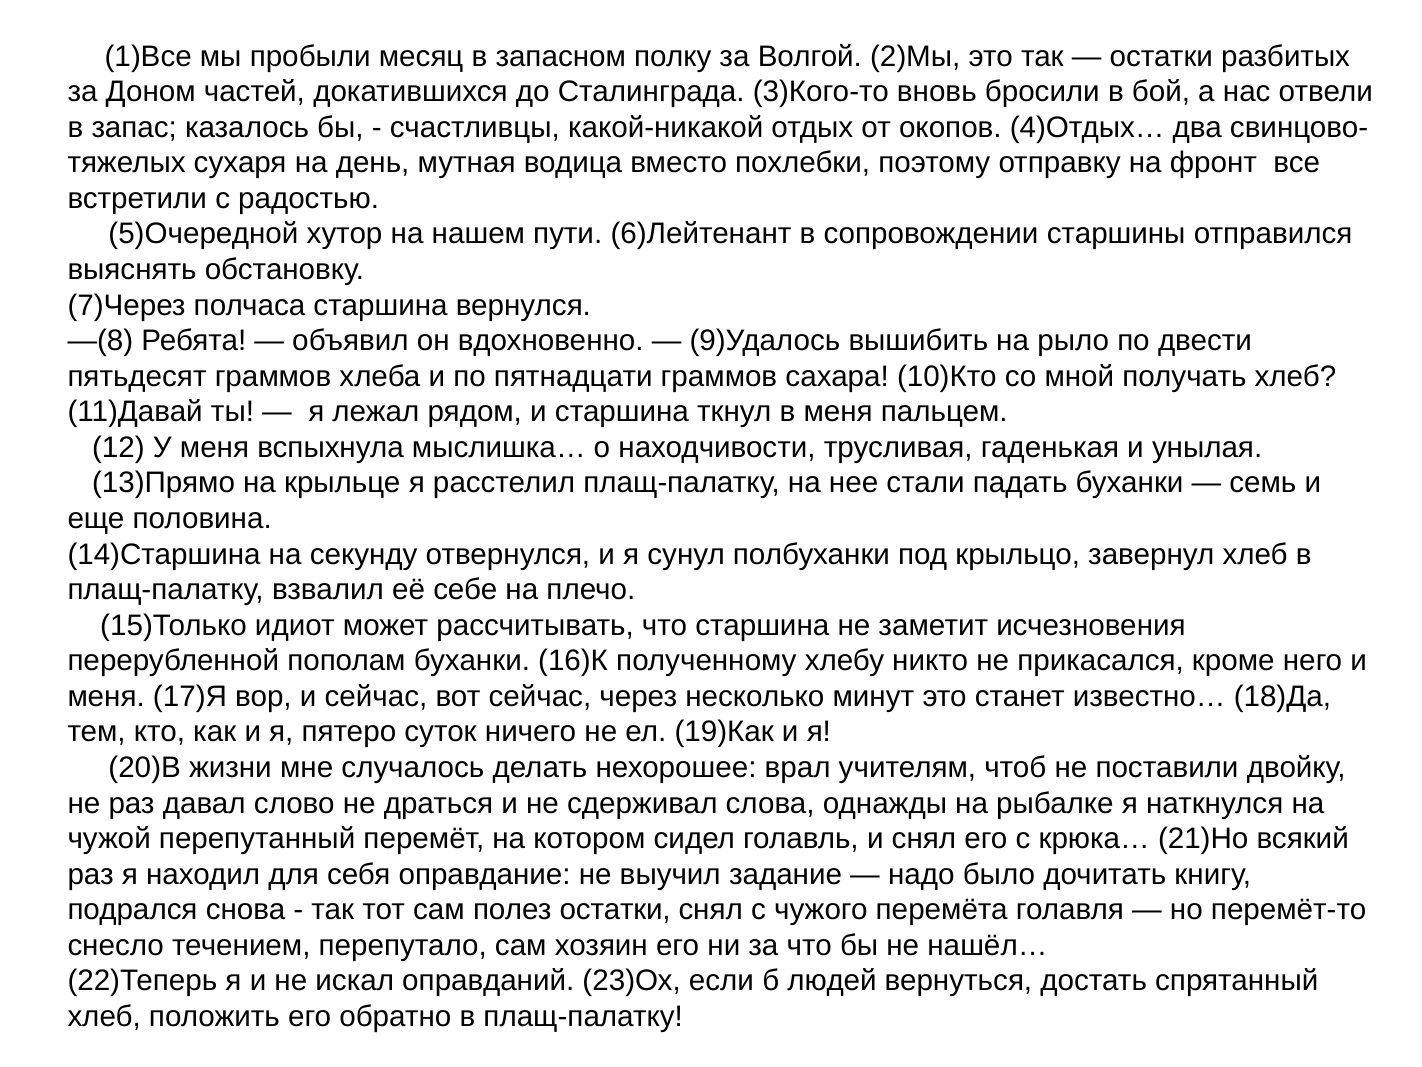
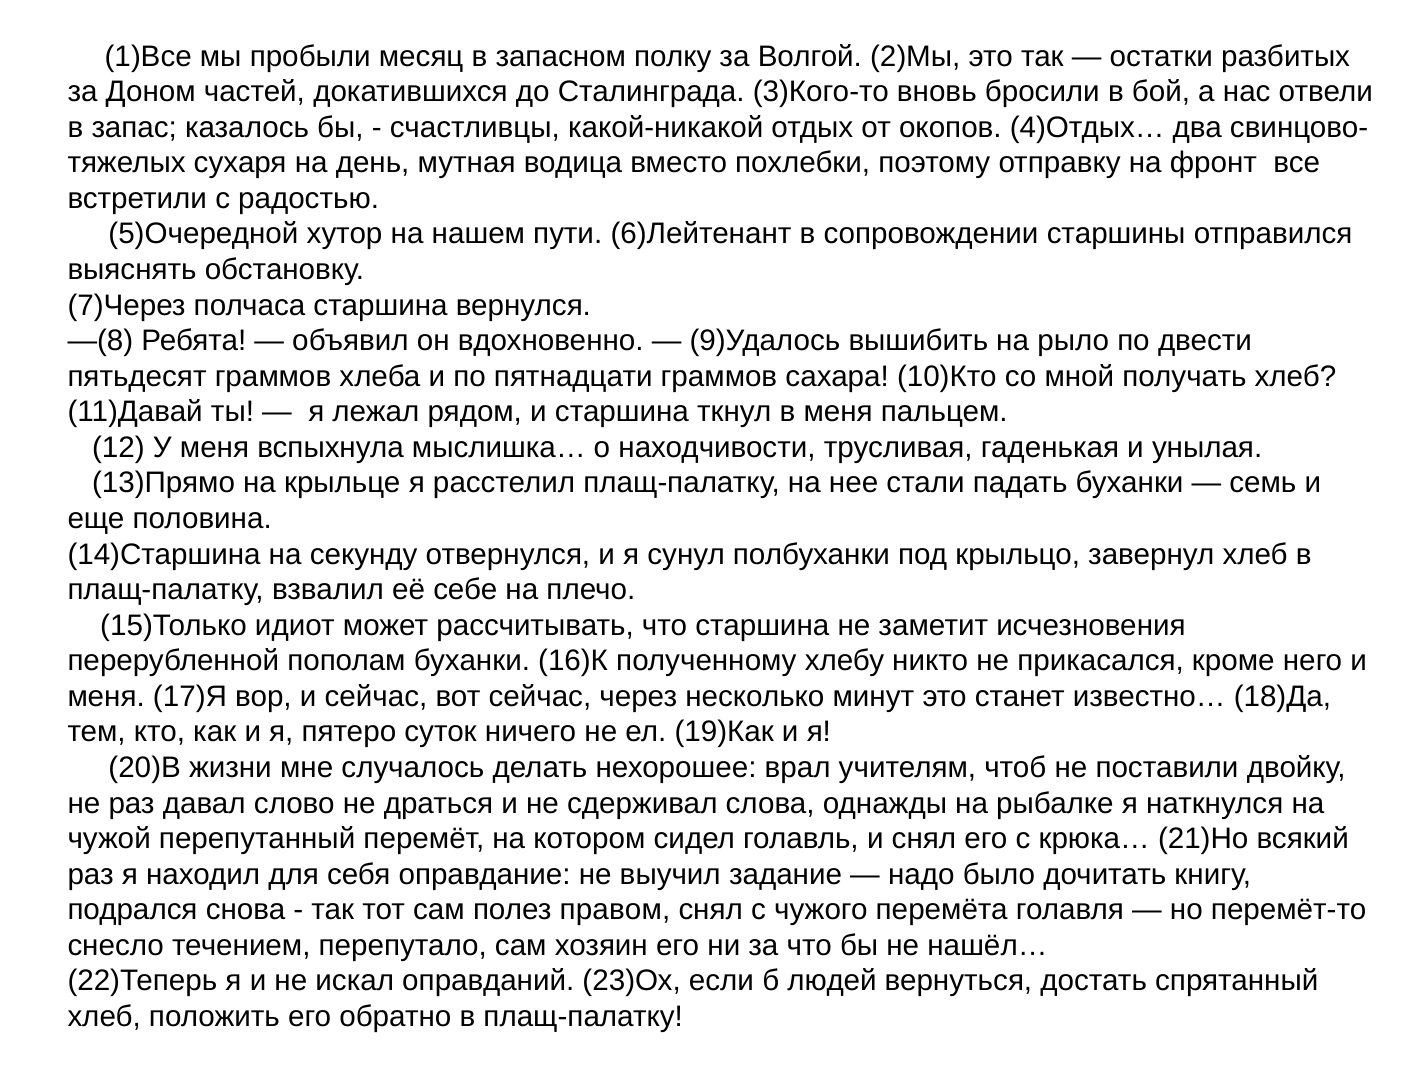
полез остатки: остатки -> правом
